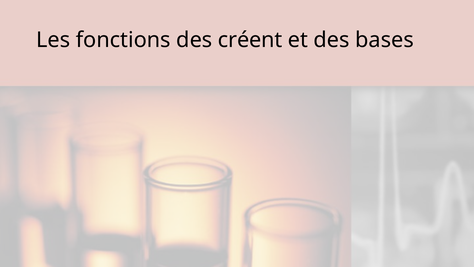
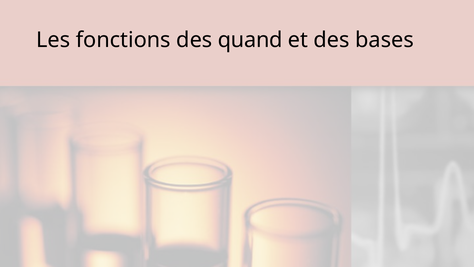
créent: créent -> quand
